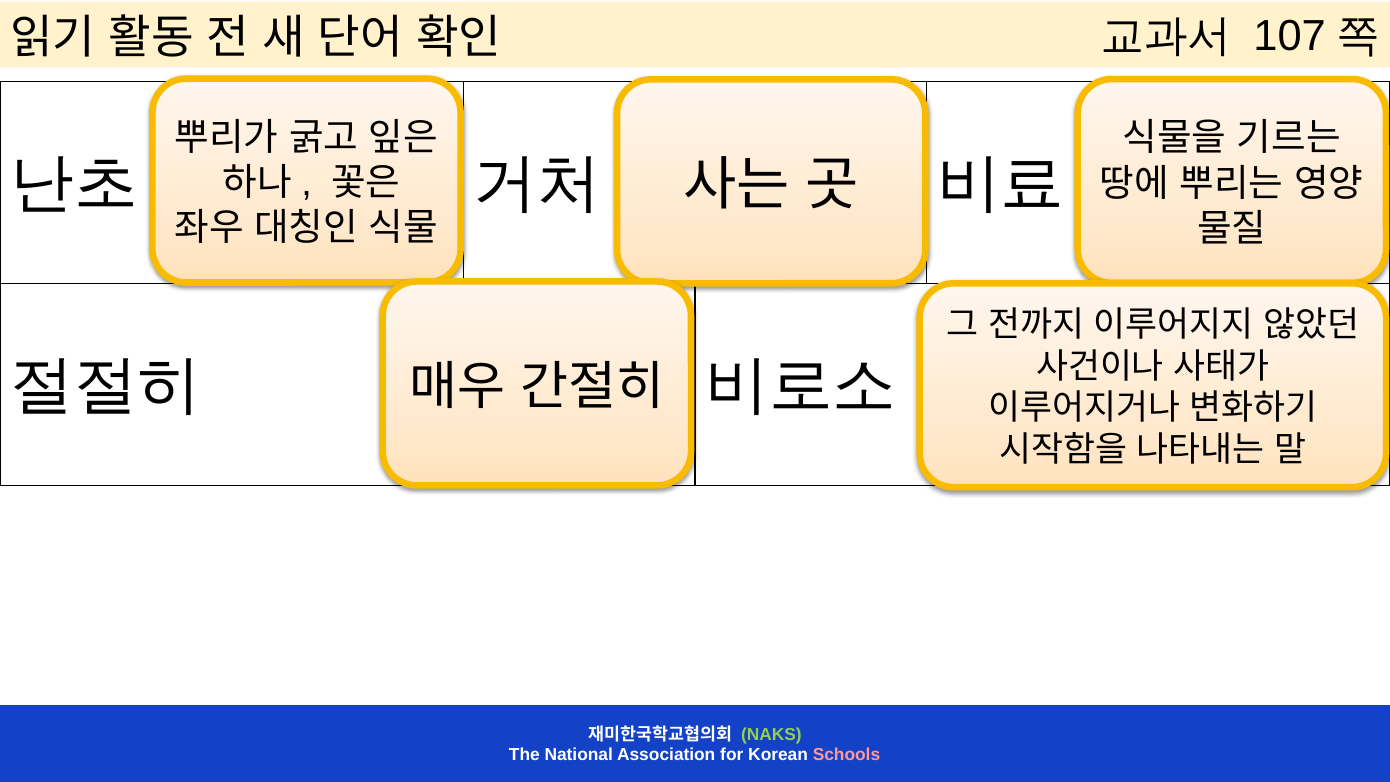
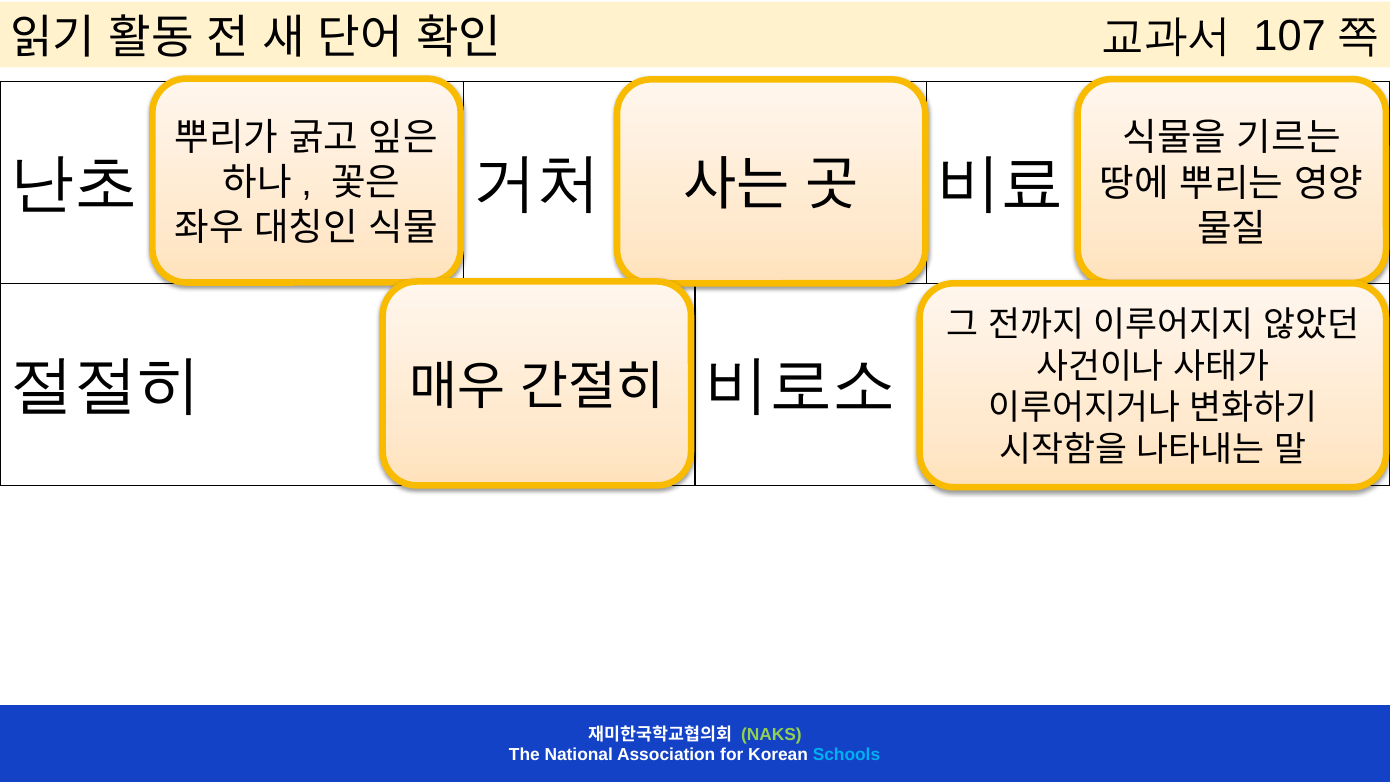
Schools colour: pink -> light blue
